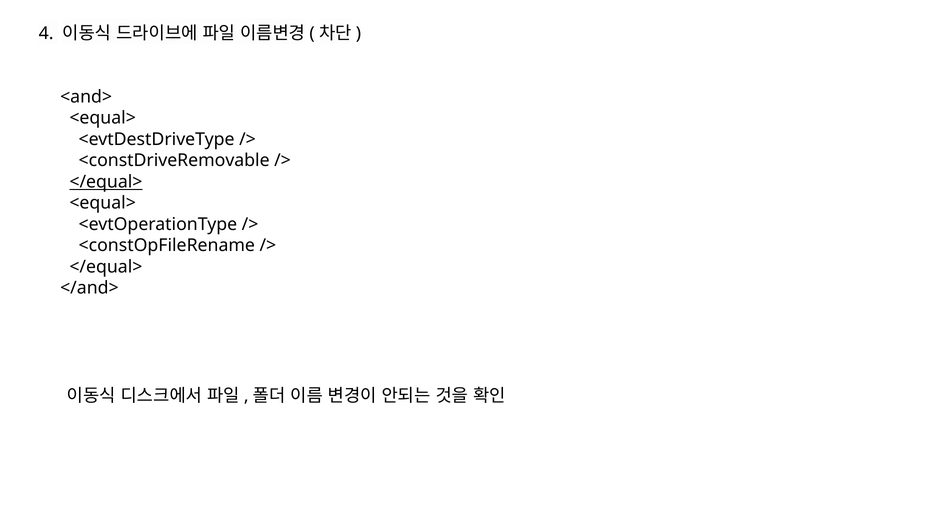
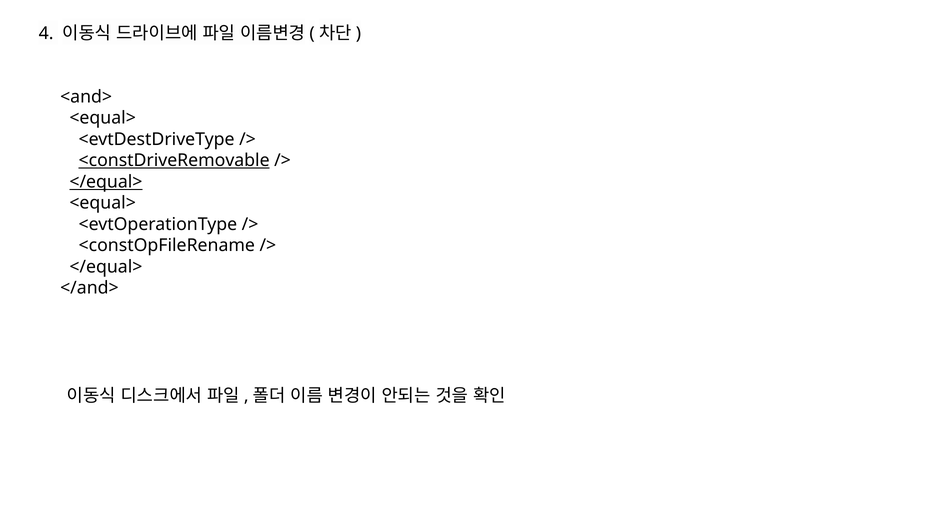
<constDriveRemovable underline: none -> present
